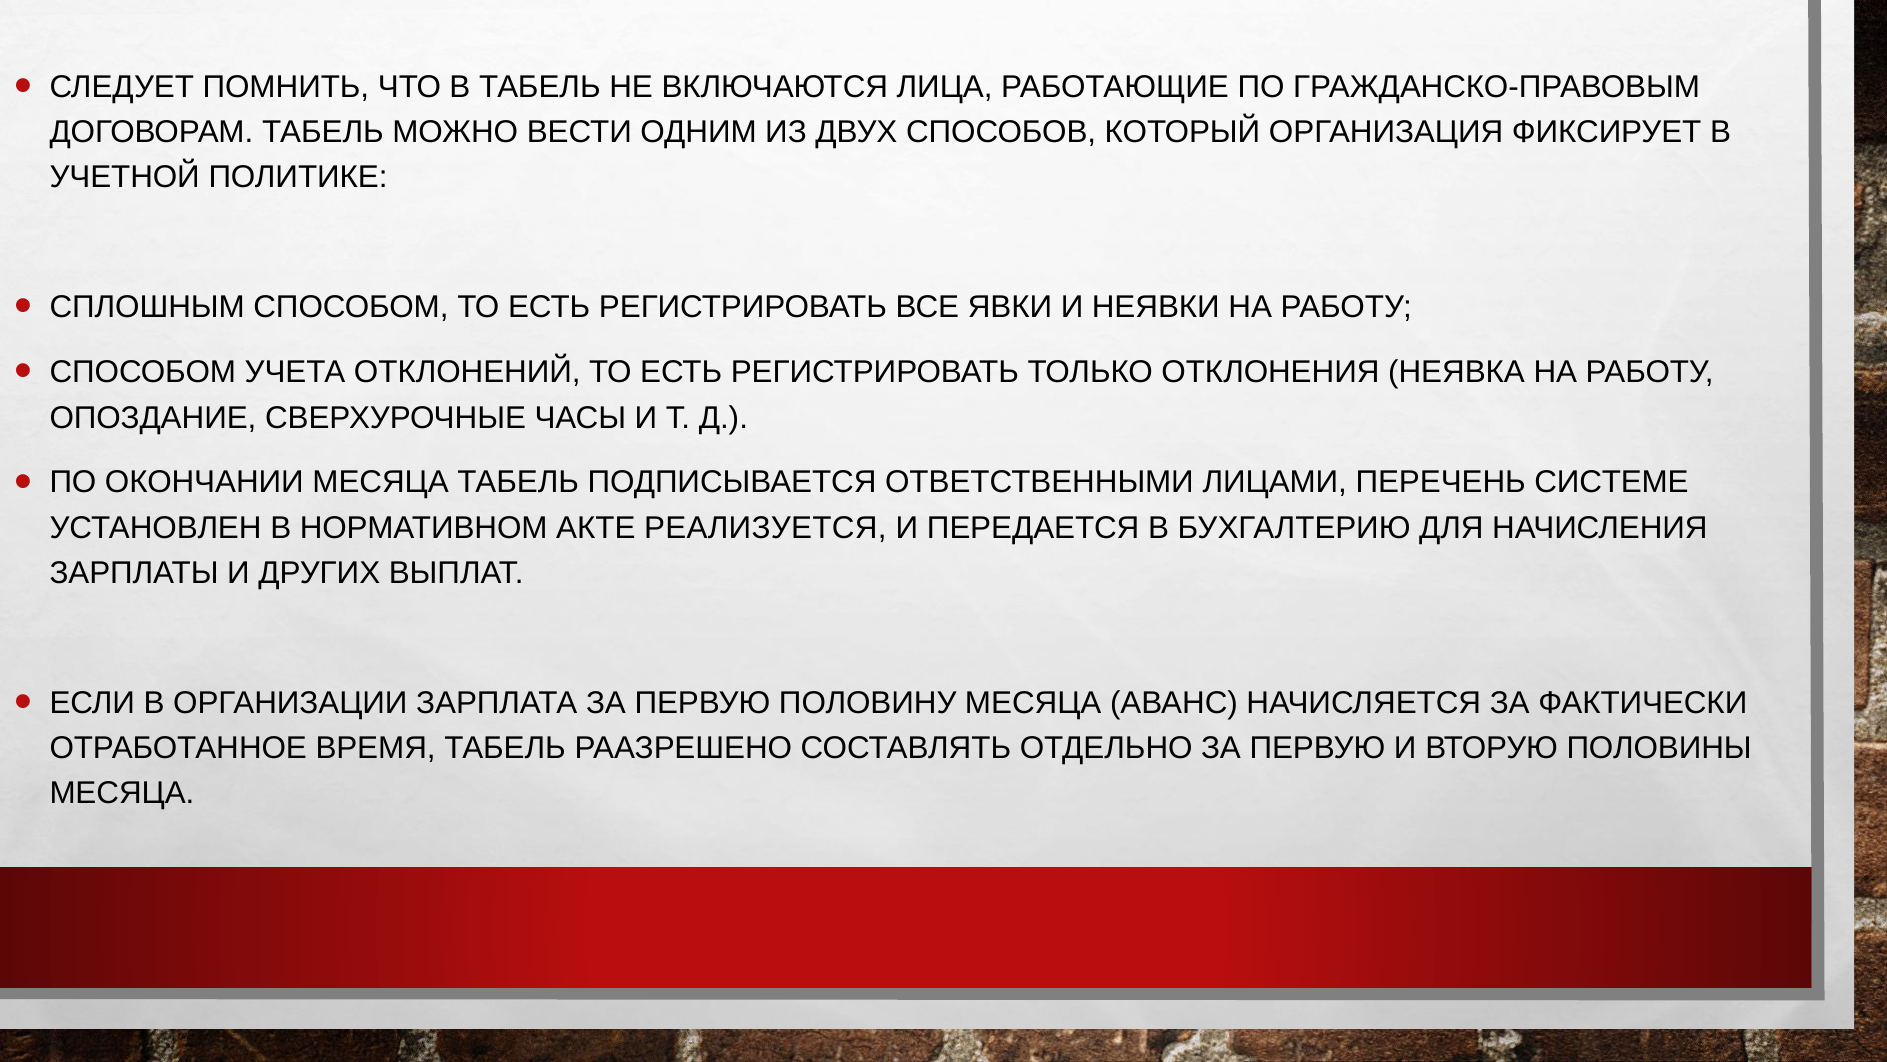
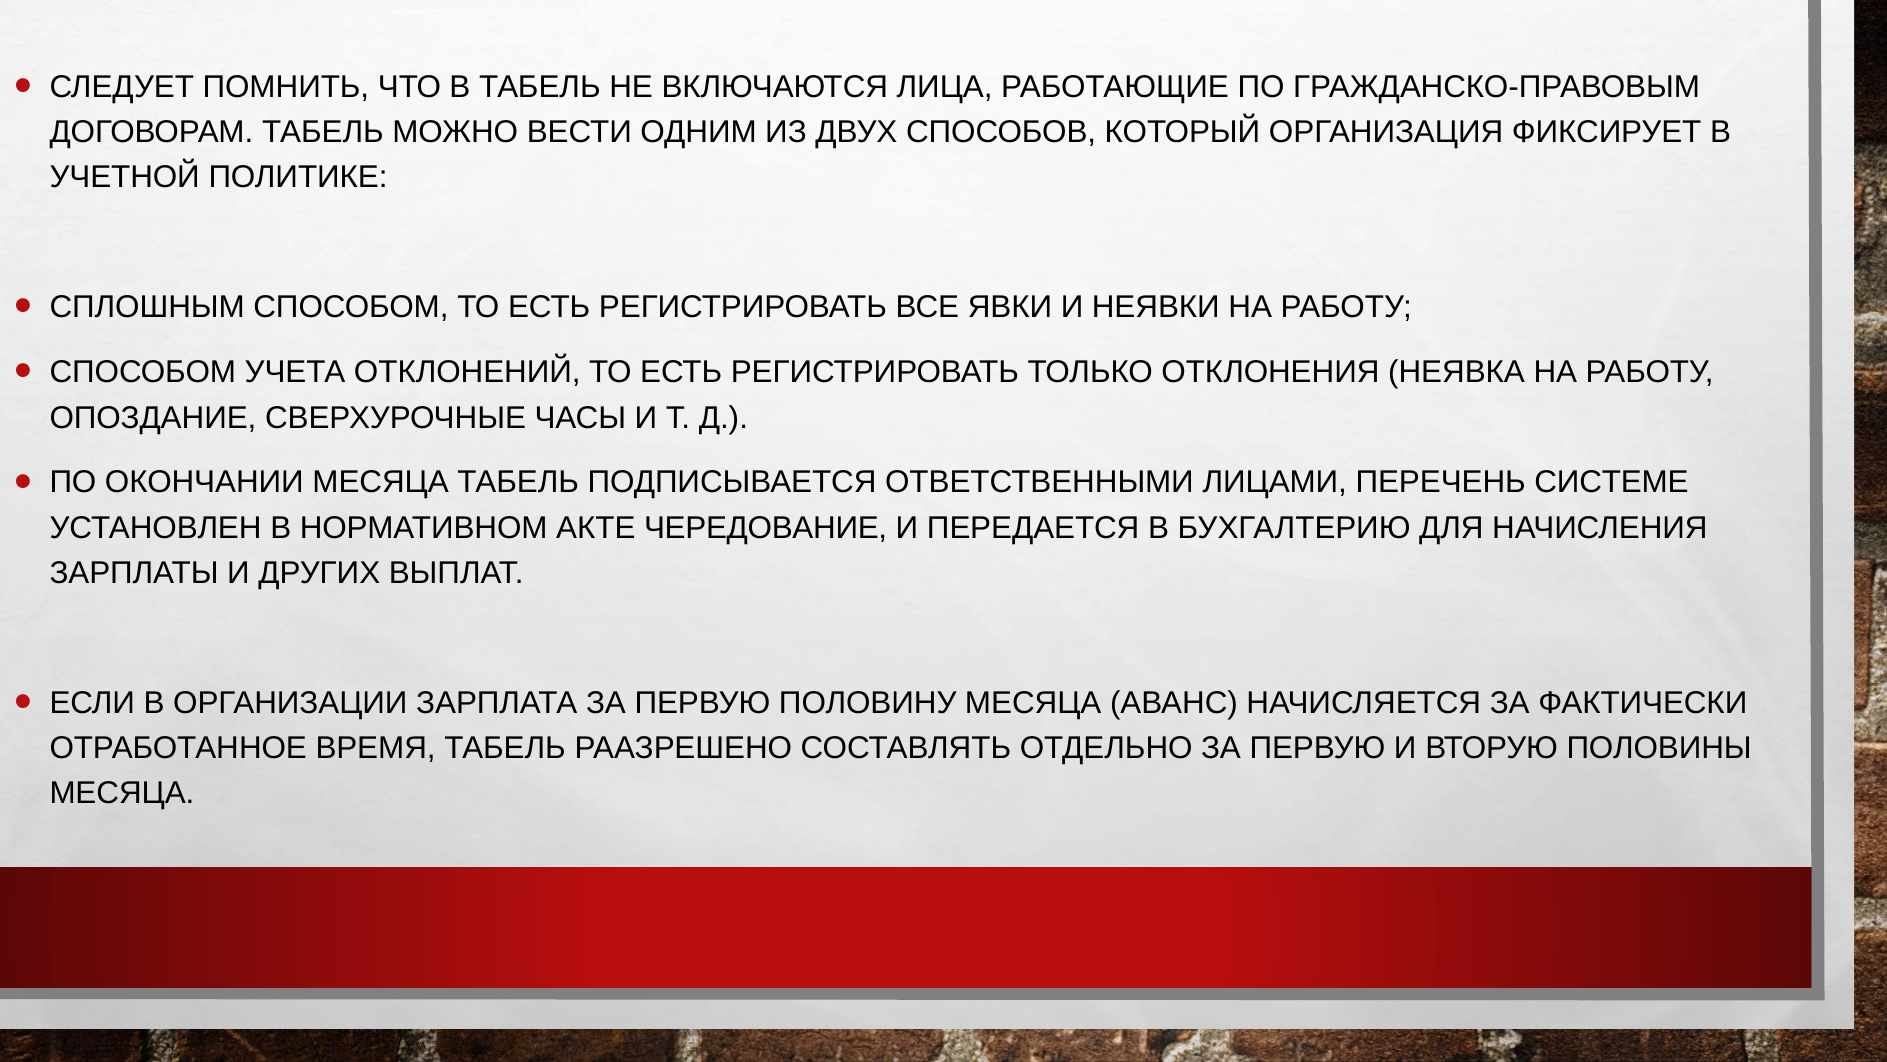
РЕАЛИЗУЕТСЯ: РЕАЛИЗУЕТСЯ -> ЧЕРЕДОВАНИЕ
